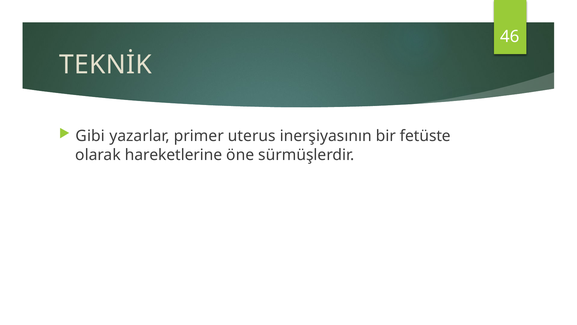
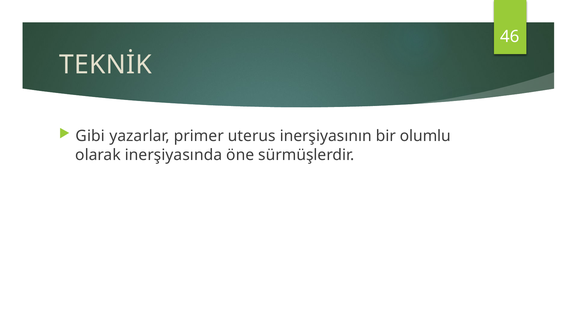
fetüste: fetüste -> olumlu
hareketlerine: hareketlerine -> inerşiyasında
